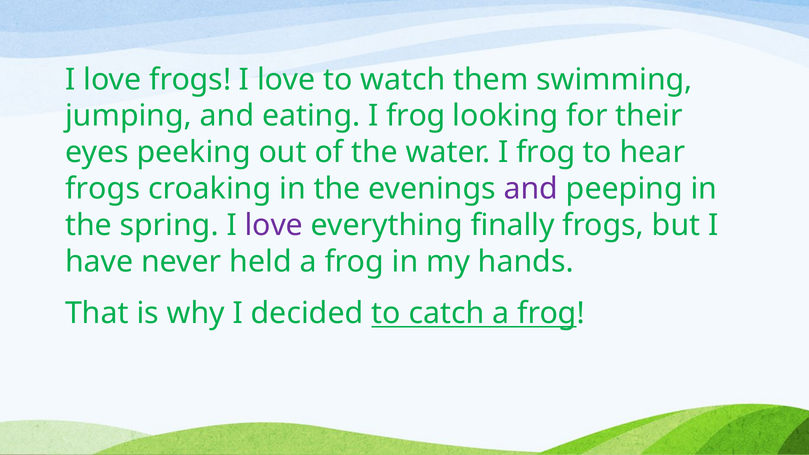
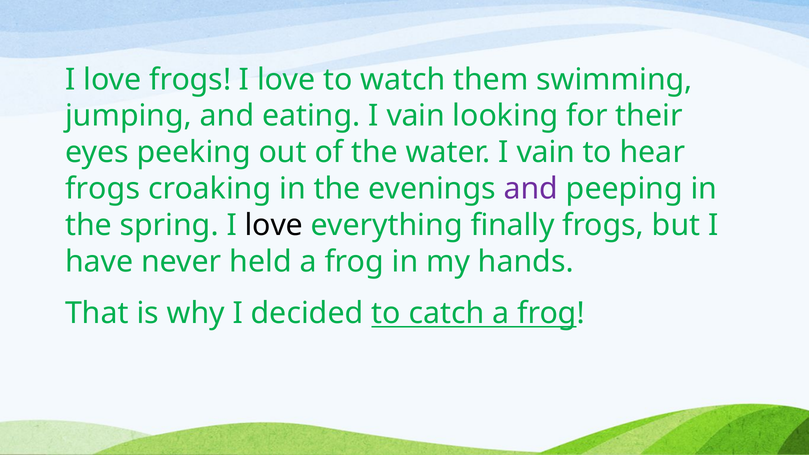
eating I frog: frog -> vain
water I frog: frog -> vain
love at (274, 225) colour: purple -> black
